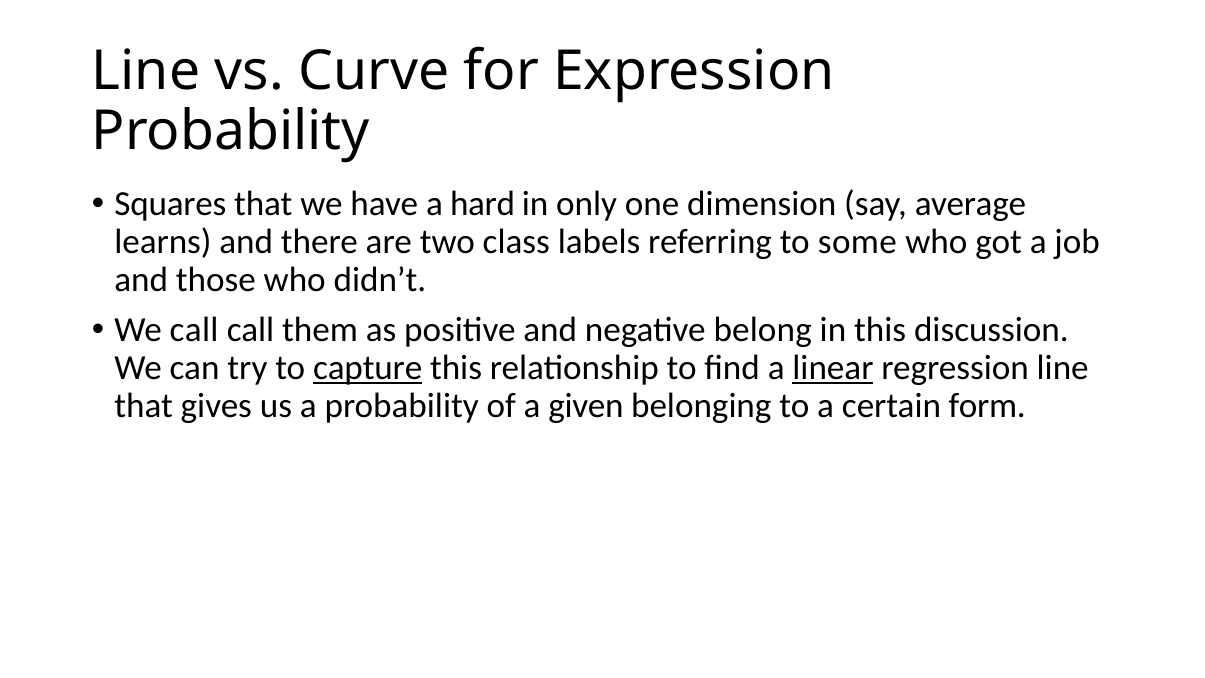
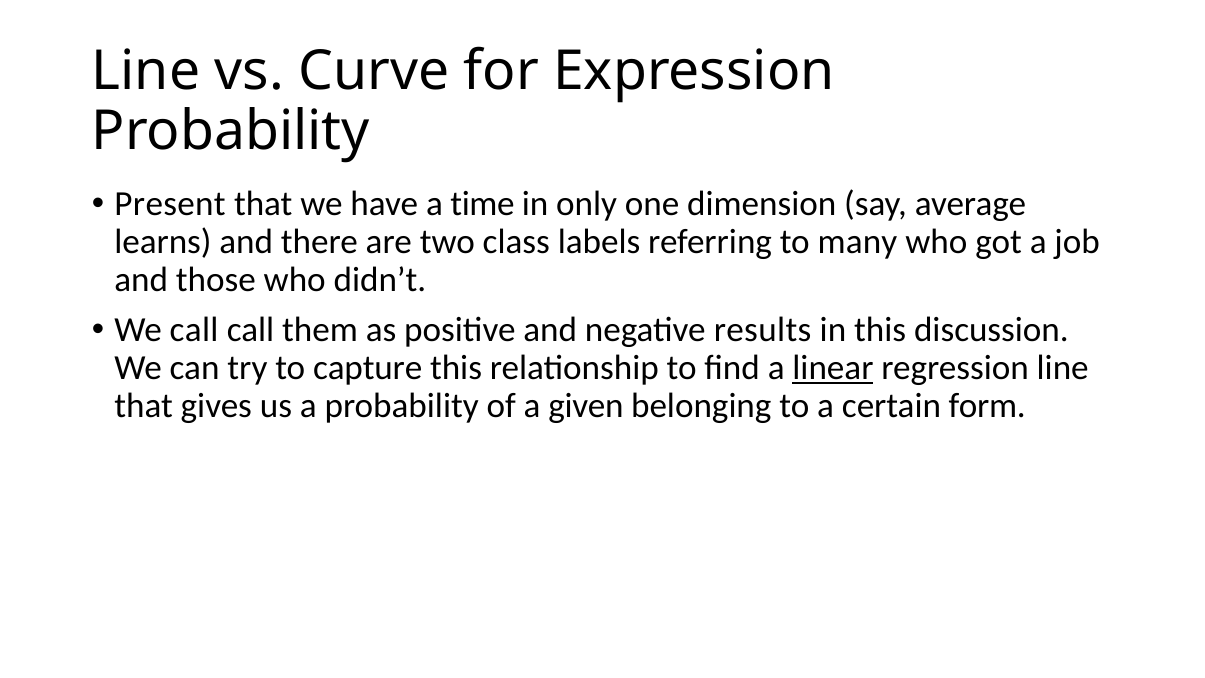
Squares: Squares -> Present
hard: hard -> time
some: some -> many
belong: belong -> results
capture underline: present -> none
